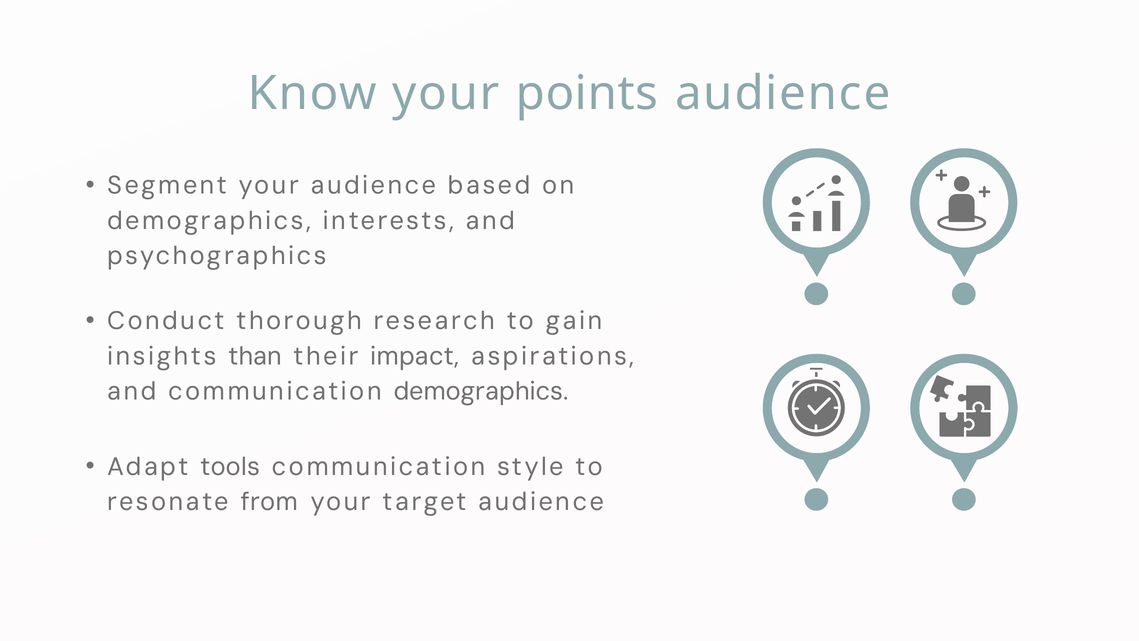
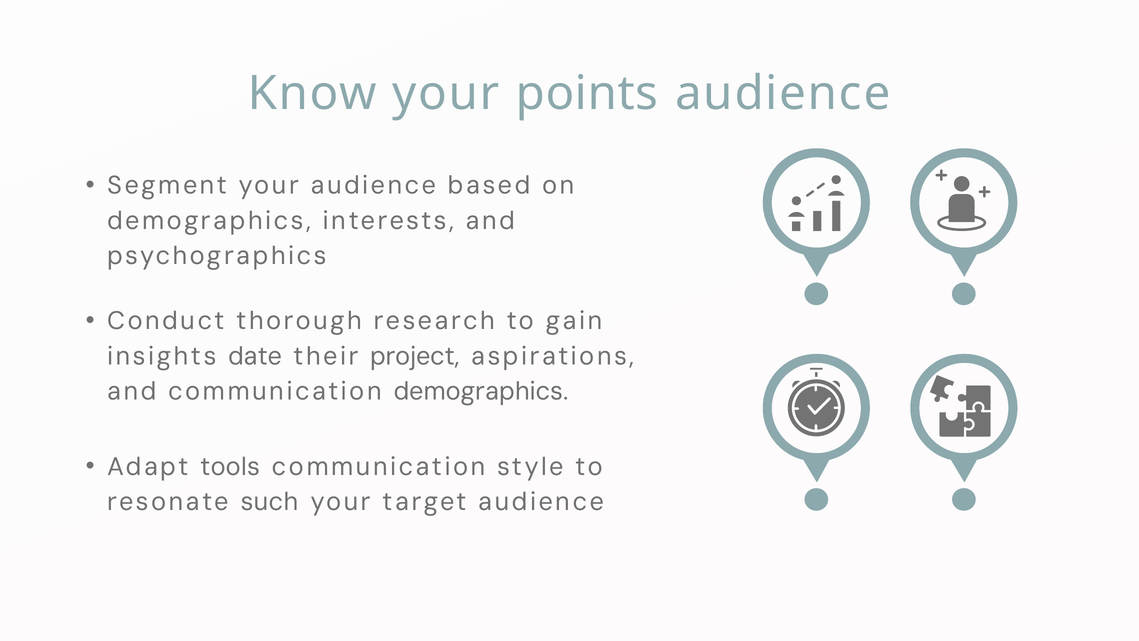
than: than -> date
impact: impact -> project
from: from -> such
